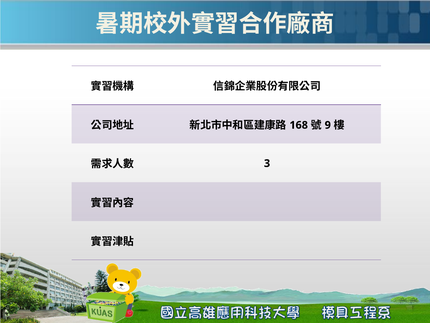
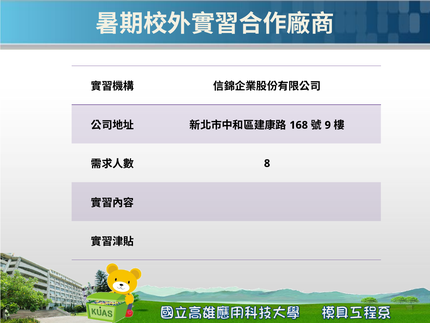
3: 3 -> 8
